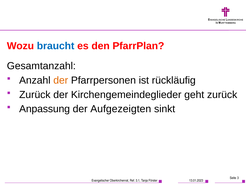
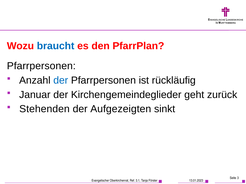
Gesamtanzahl at (41, 66): Gesamtanzahl -> Pfarrpersonen
der at (61, 81) colour: orange -> blue
Zurück at (35, 95): Zurück -> Januar
Anpassung: Anpassung -> Stehenden
